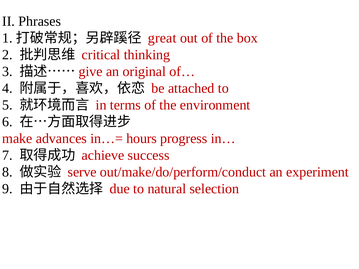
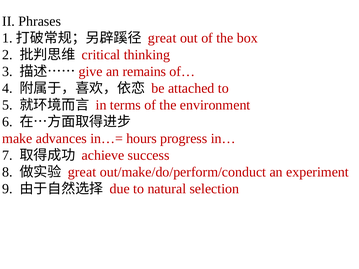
original: original -> remains
serve at (82, 172): serve -> great
